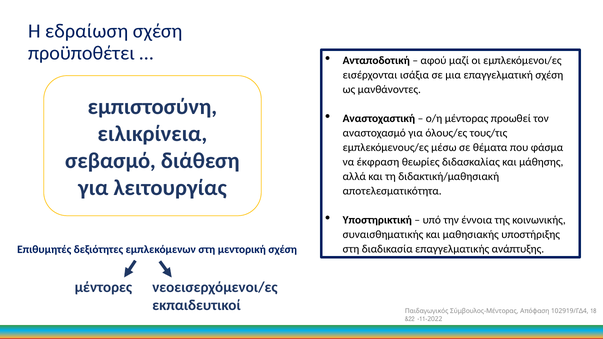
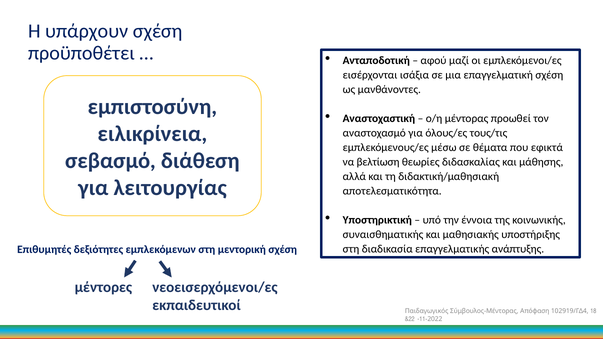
εδραίωση: εδραίωση -> υπάρχουν
φάσμα: φάσμα -> εφικτά
έκφραση: έκφραση -> βελτίωση
